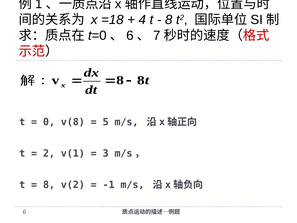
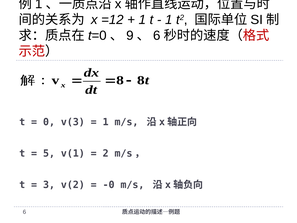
=18: =18 -> =12
4 at (142, 20): 4 -> 1
8 at (169, 20): 8 -> 1
6 at (130, 36): 6 -> 9
7 at (157, 36): 7 -> 6
v(8: v(8 -> v(3
5 at (106, 122): 5 -> 1
2: 2 -> 5
3: 3 -> 2
8 at (49, 185): 8 -> 3
-1: -1 -> -0
